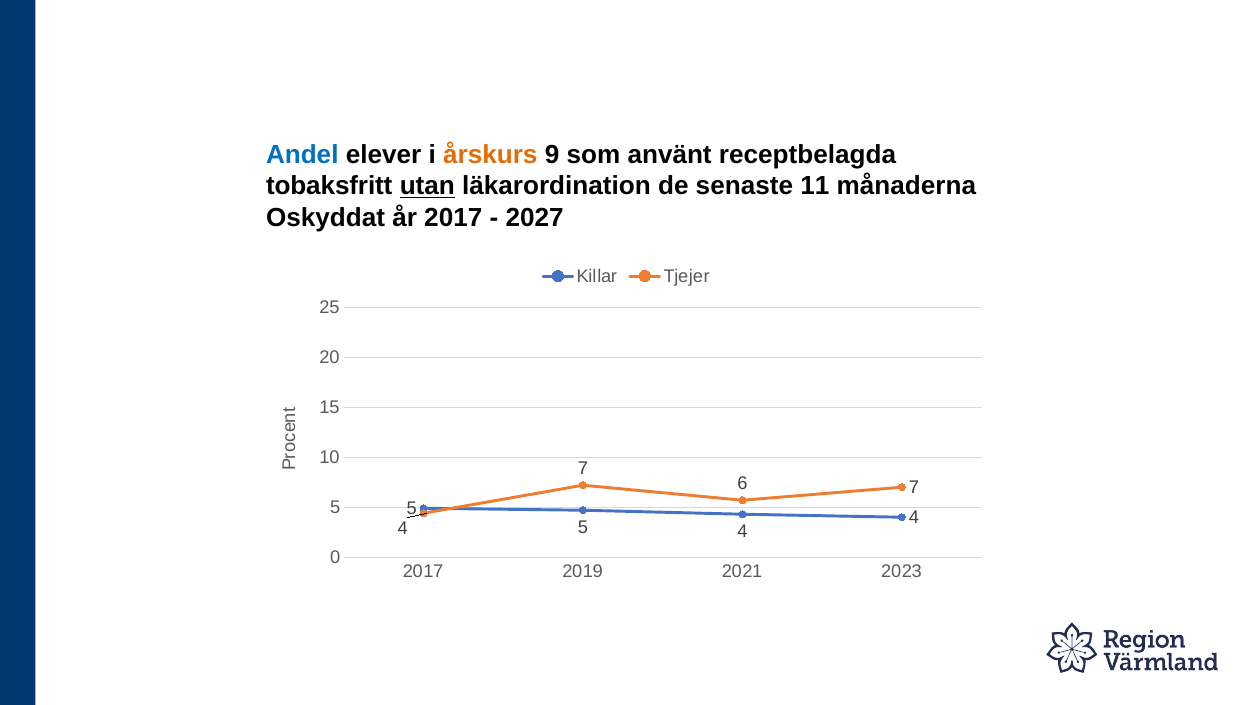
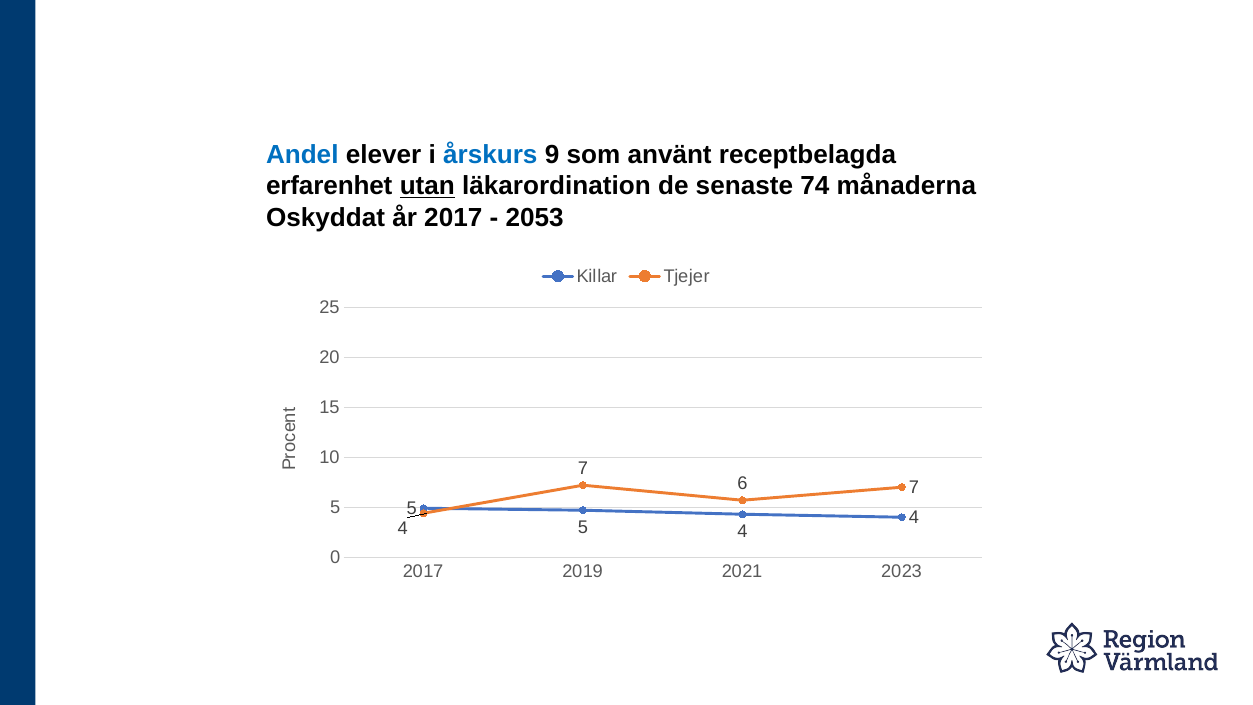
årskurs colour: orange -> blue
tobaksfritt: tobaksfritt -> erfarenhet
11: 11 -> 74
2027: 2027 -> 2053
